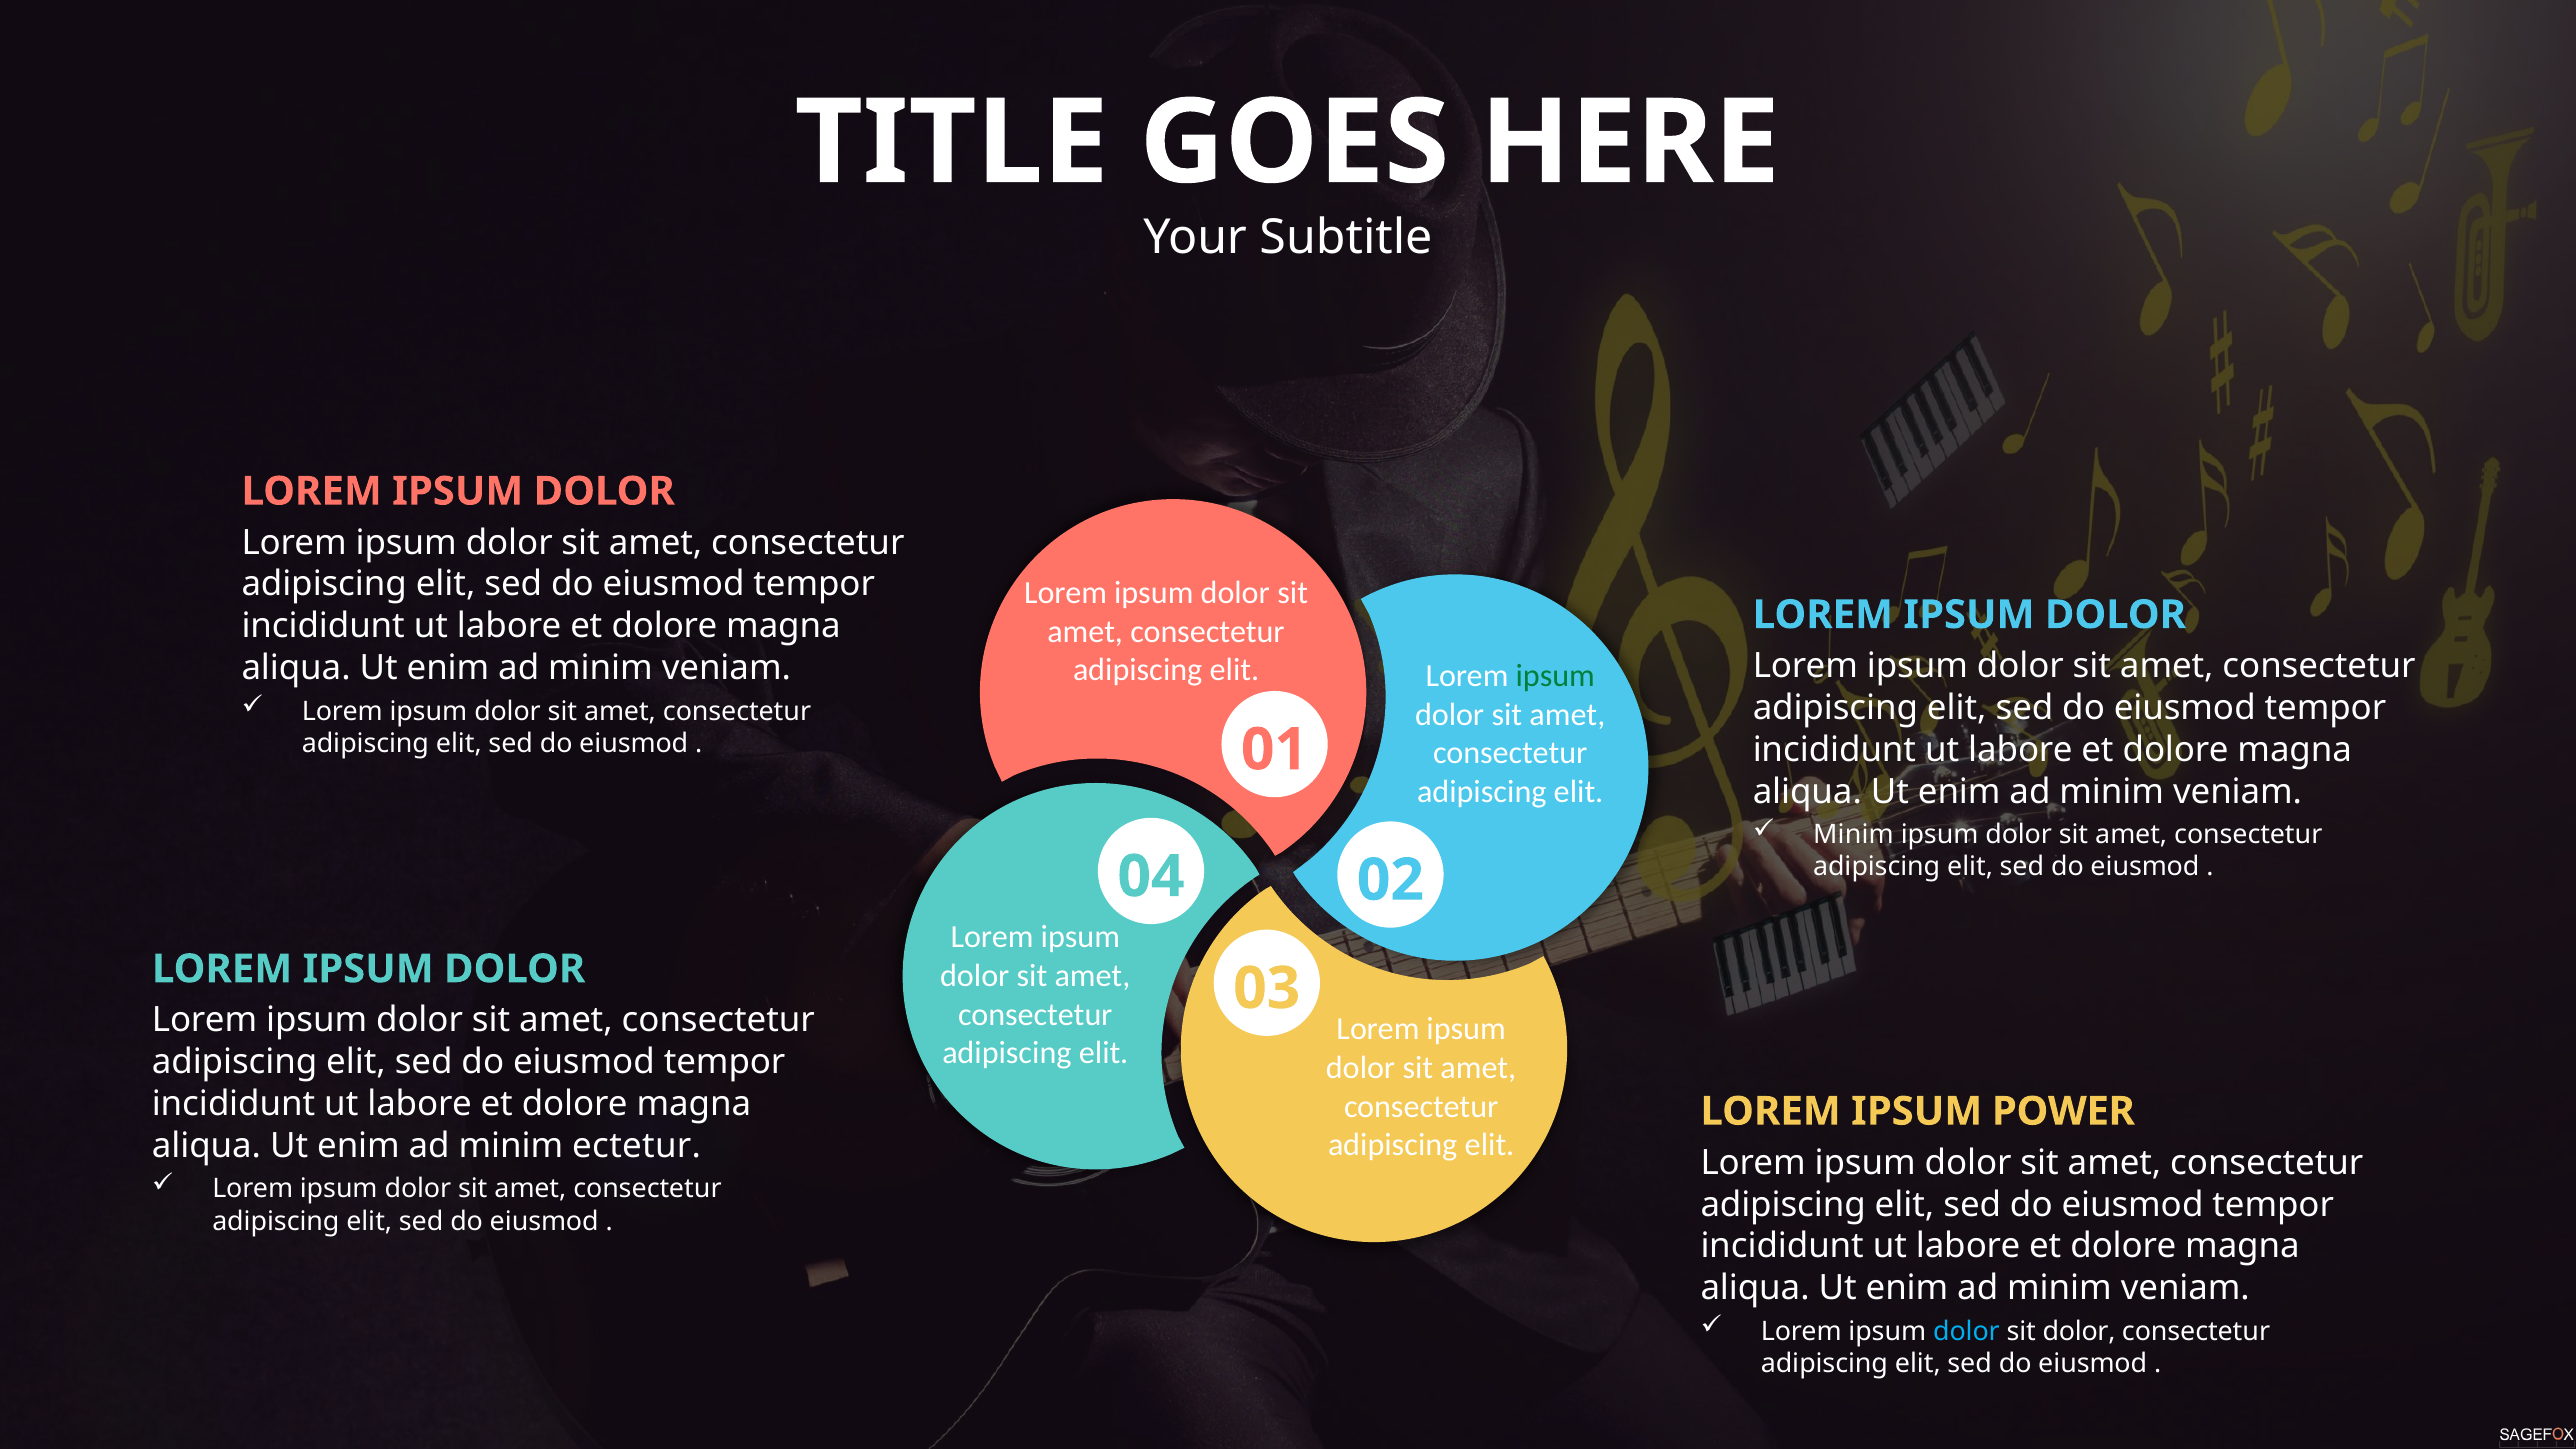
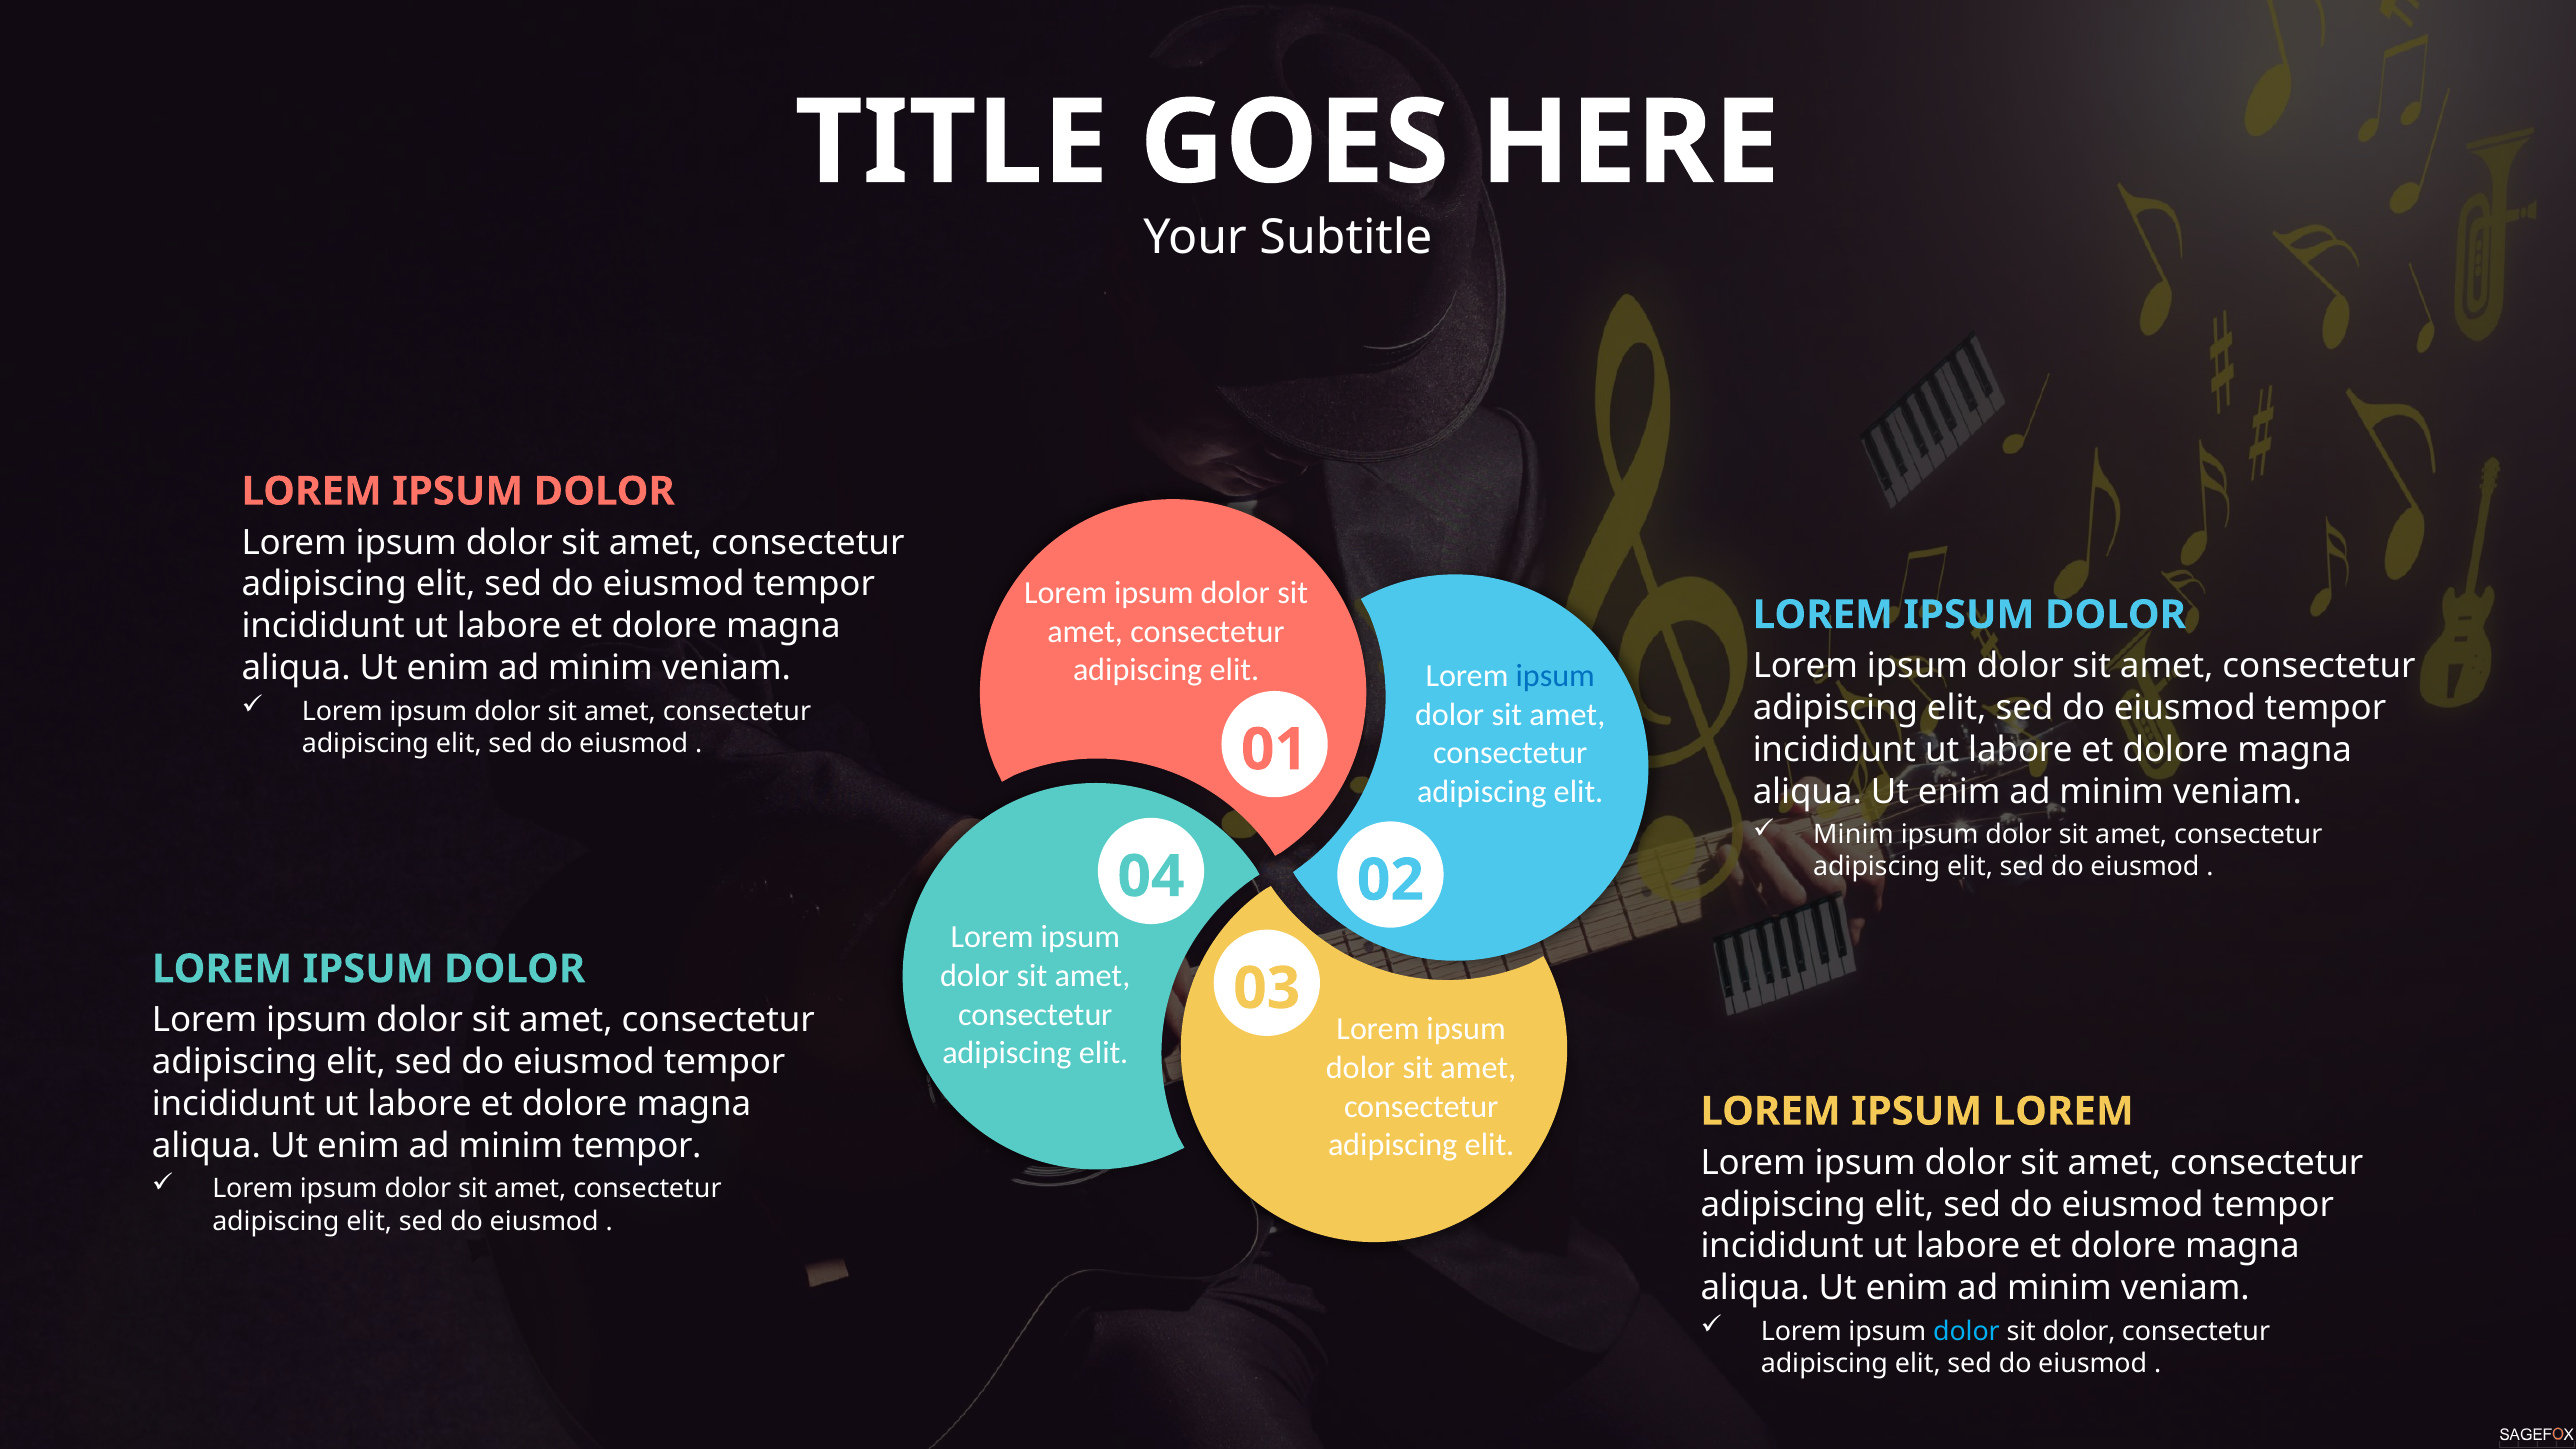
ipsum at (1555, 676) colour: green -> blue
IPSUM POWER: POWER -> LOREM
minim ectetur: ectetur -> tempor
